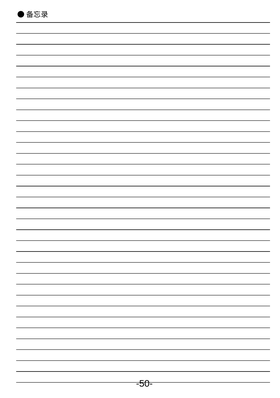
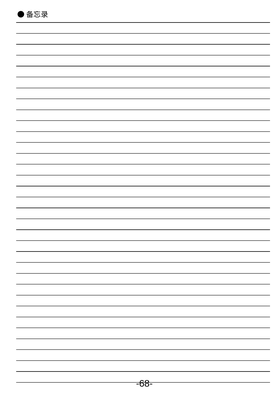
-50-: -50- -> -68-
